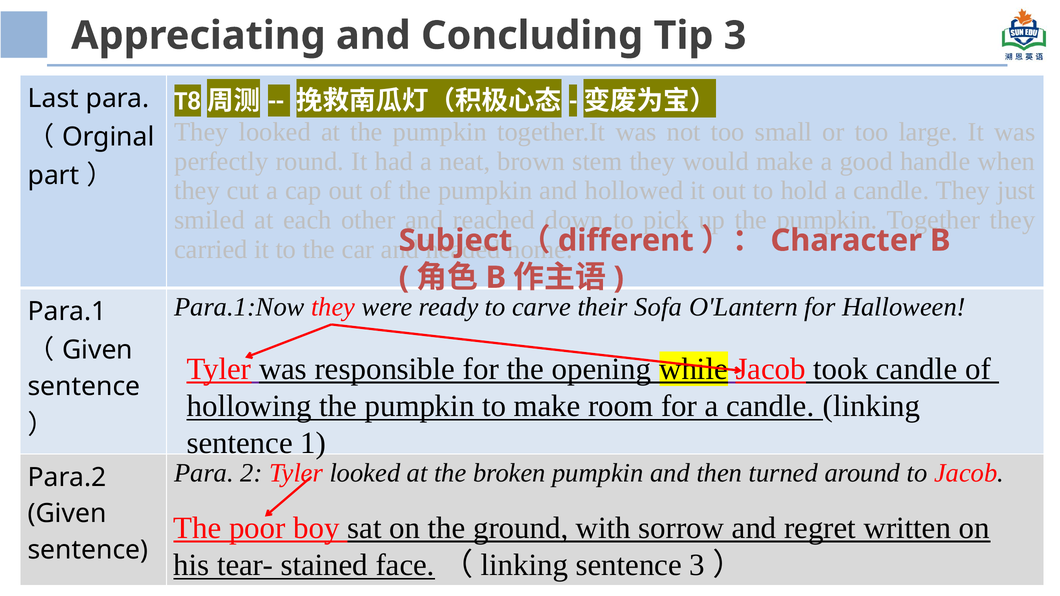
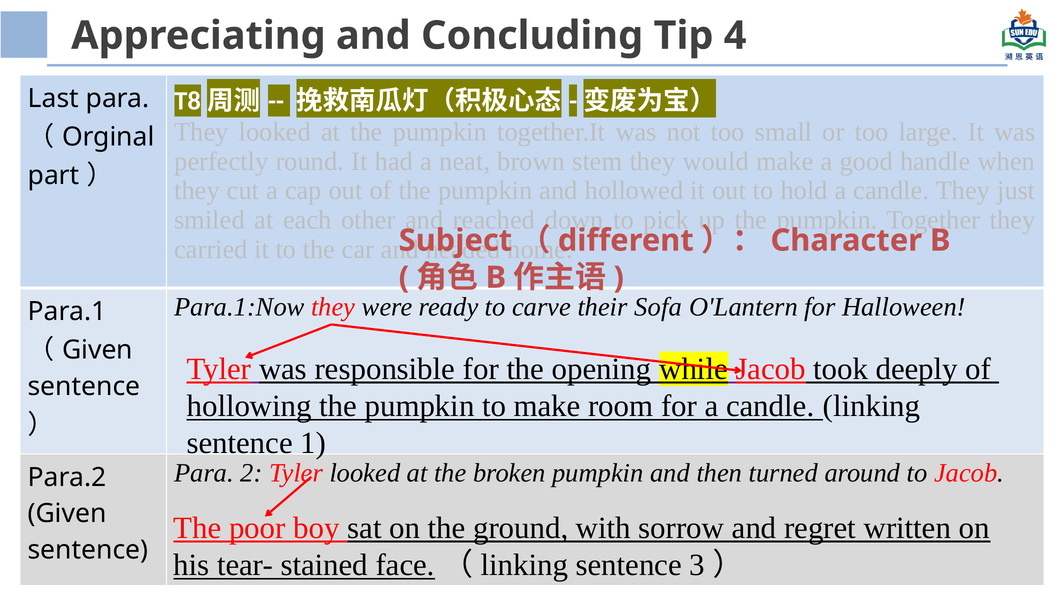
Tip 3: 3 -> 4
took candle: candle -> deeply
